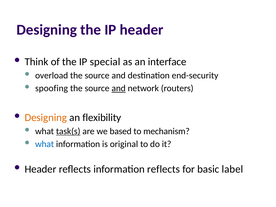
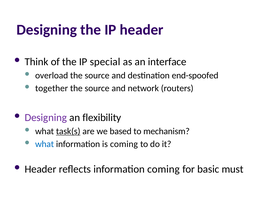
end-security: end-security -> end-spoofed
spoofing: spoofing -> together
and at (119, 88) underline: present -> none
Designing at (46, 118) colour: orange -> purple
is original: original -> coming
information reflects: reflects -> coming
label: label -> must
